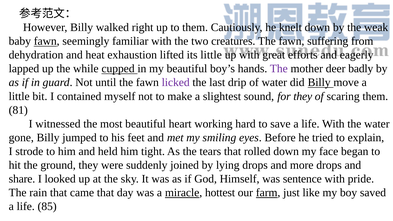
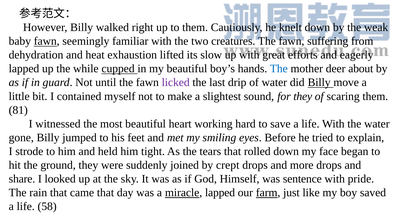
its little: little -> slow
The at (279, 69) colour: purple -> blue
badly: badly -> about
lying: lying -> crept
miracle hottest: hottest -> lapped
85: 85 -> 58
